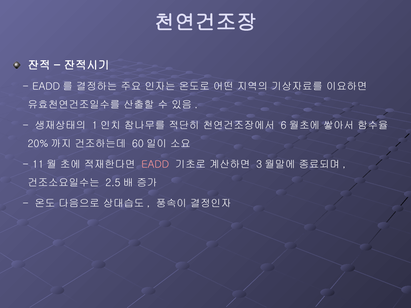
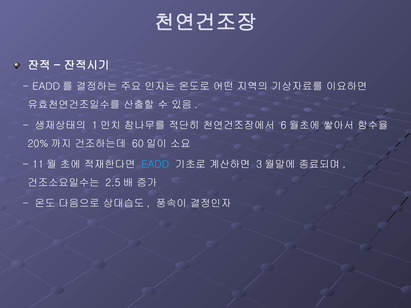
EADD colour: pink -> light blue
